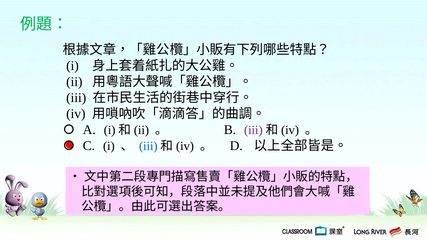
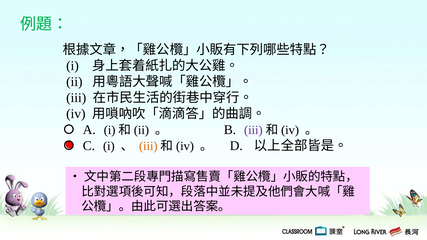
iii at (148, 146) colour: blue -> orange
